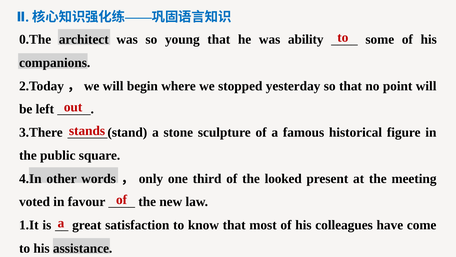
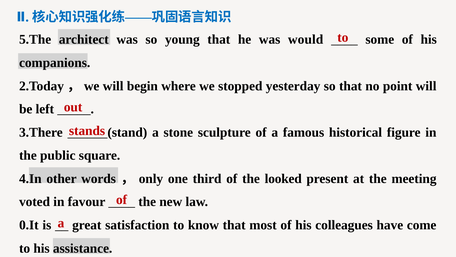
0.The: 0.The -> 5.The
ability: ability -> would
1.It: 1.It -> 0.It
